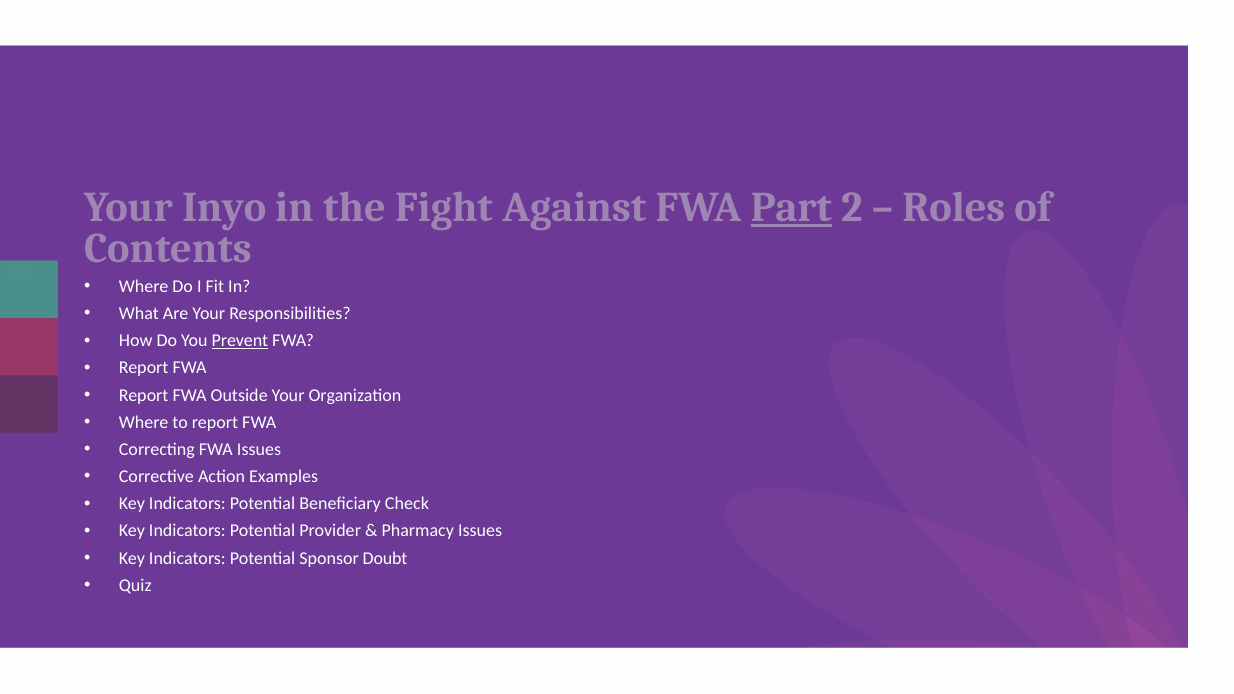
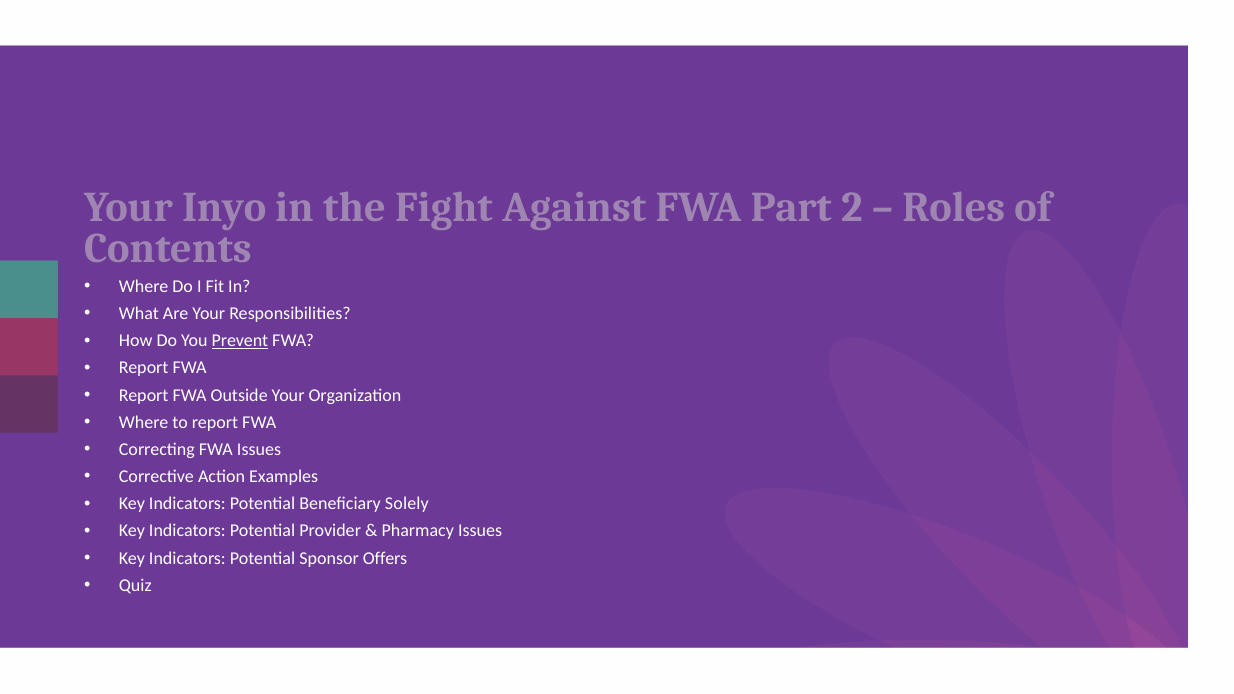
Part underline: present -> none
Check: Check -> Solely
Doubt: Doubt -> Offers
